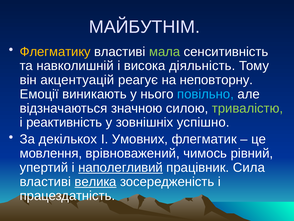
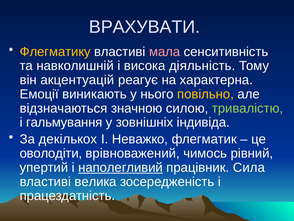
МАЙБУТНІМ: МАЙБУТНІМ -> ВРАХУВАТИ
мала colour: light green -> pink
неповторну: неповторну -> характерна
повільно colour: light blue -> yellow
реактивність: реактивність -> гальмування
успішно: успішно -> індивіда
Умовних: Умовних -> Неважко
мовлення: мовлення -> оволодіти
велика underline: present -> none
